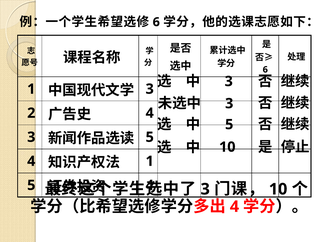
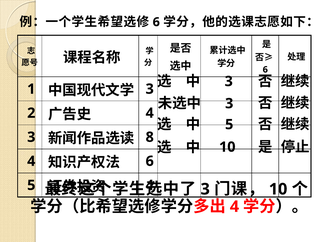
5 at (150, 137): 5 -> 8
1 at (150, 161): 1 -> 6
